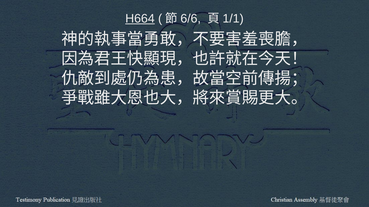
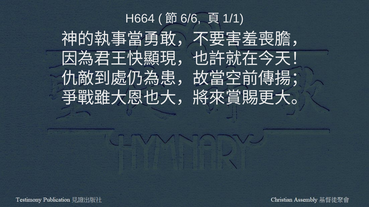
H664 underline: present -> none
